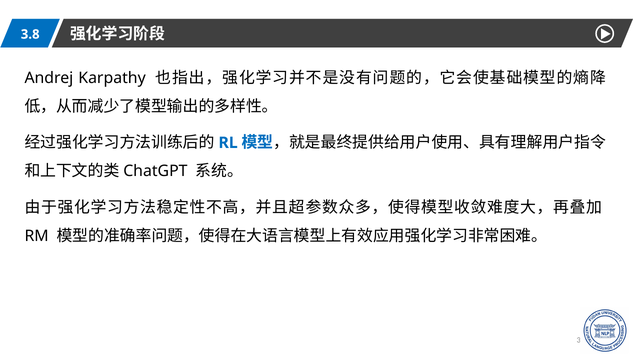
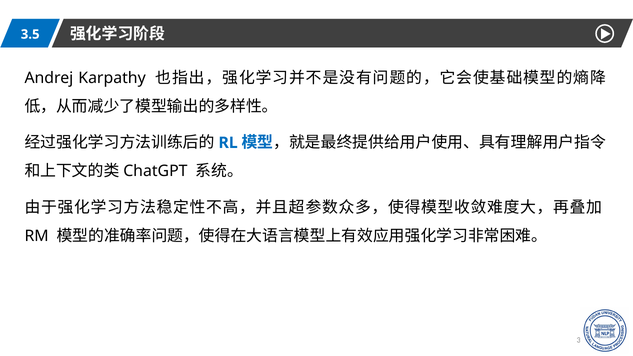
3.8: 3.8 -> 3.5
